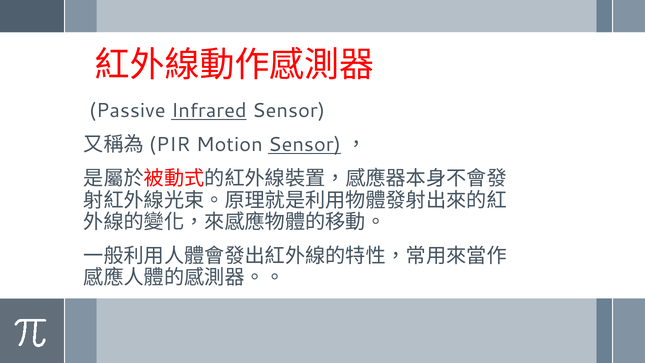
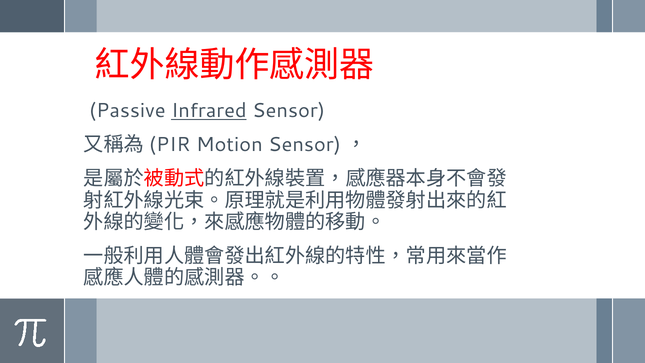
Sensor at (305, 145) underline: present -> none
